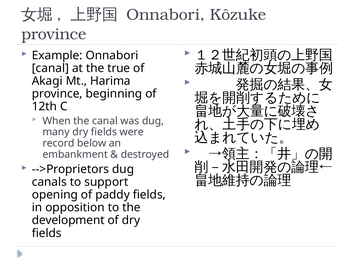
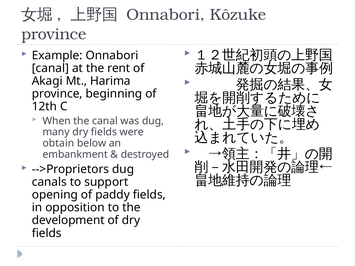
true: true -> rent
record: record -> obtain
